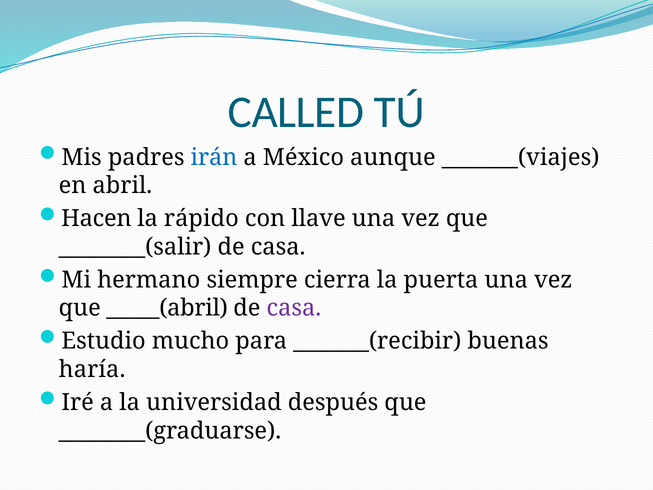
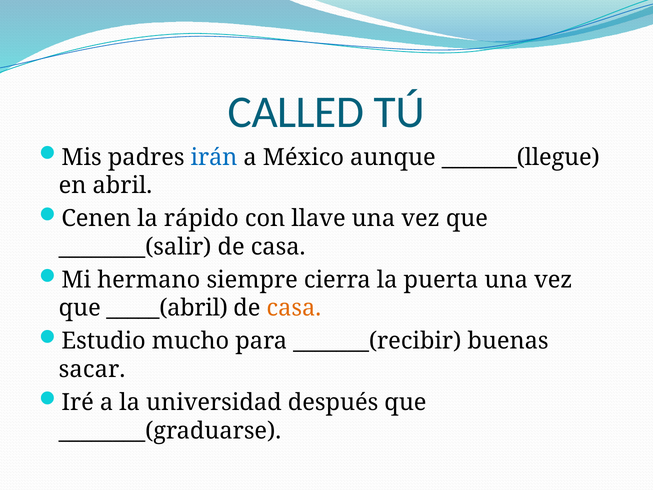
_______(viajes: _______(viajes -> _______(llegue
Hacen: Hacen -> Cenen
casa at (294, 308) colour: purple -> orange
haría: haría -> sacar
